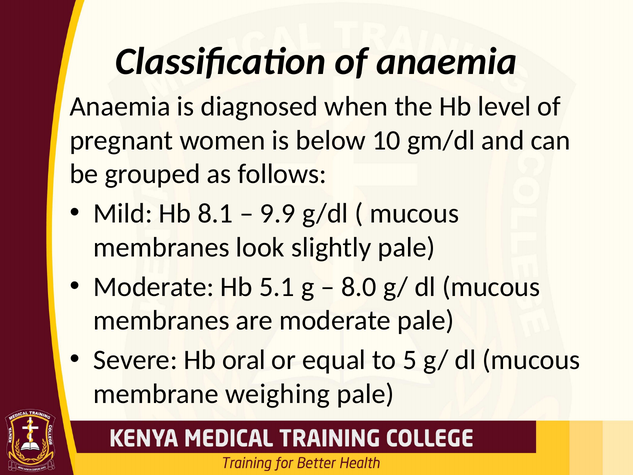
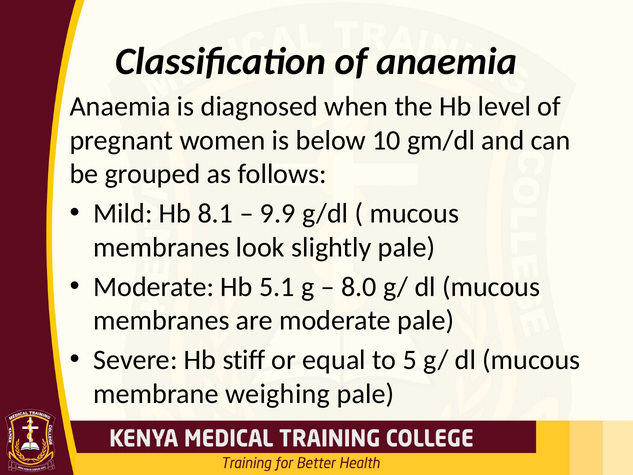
oral: oral -> stiff
